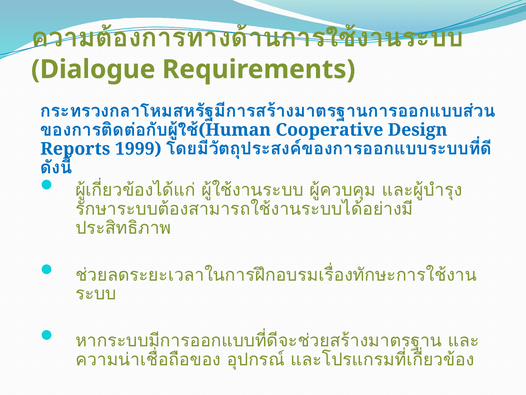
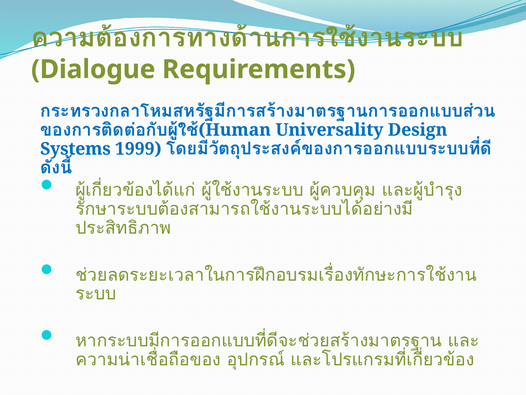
Cooperative: Cooperative -> Universality
Reports: Reports -> Systems
